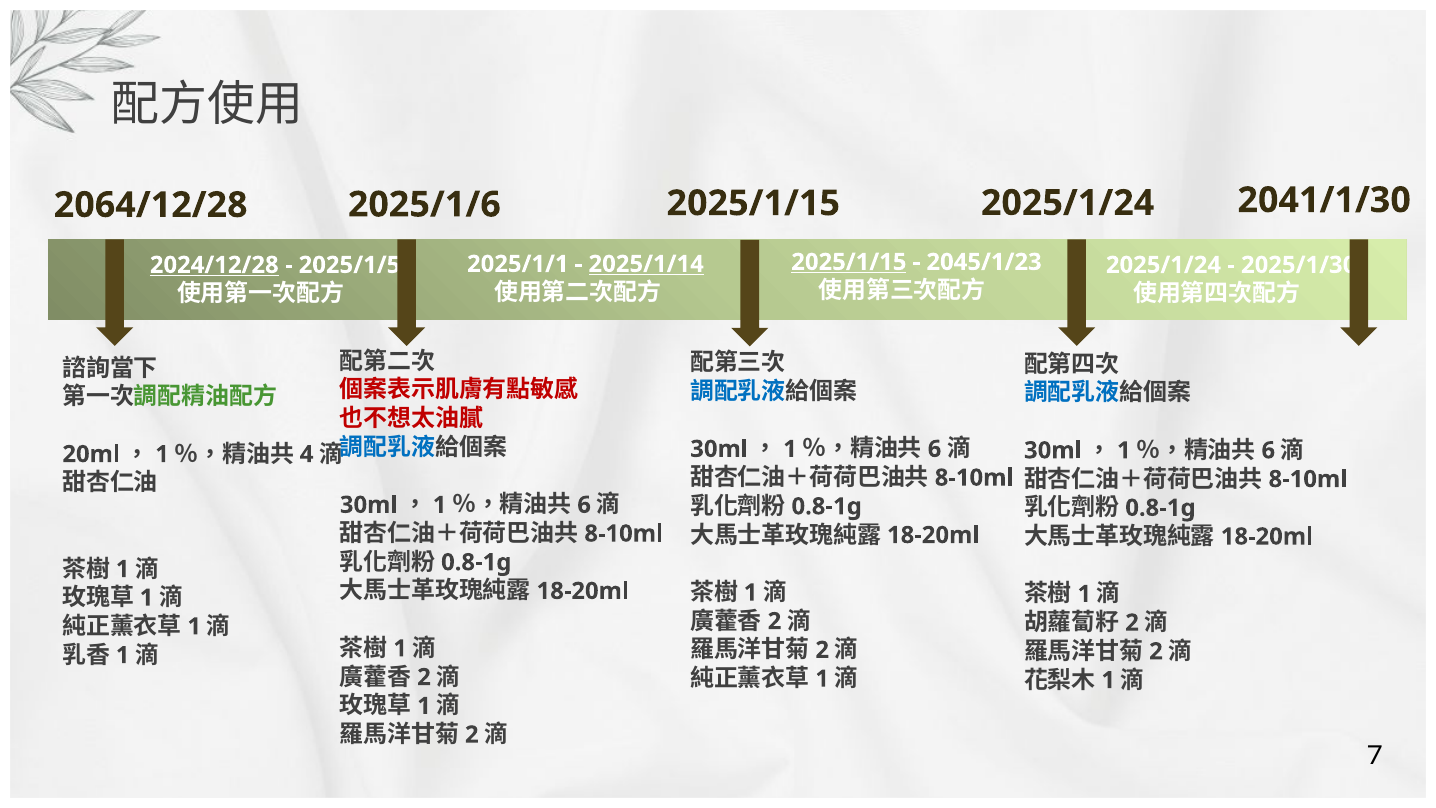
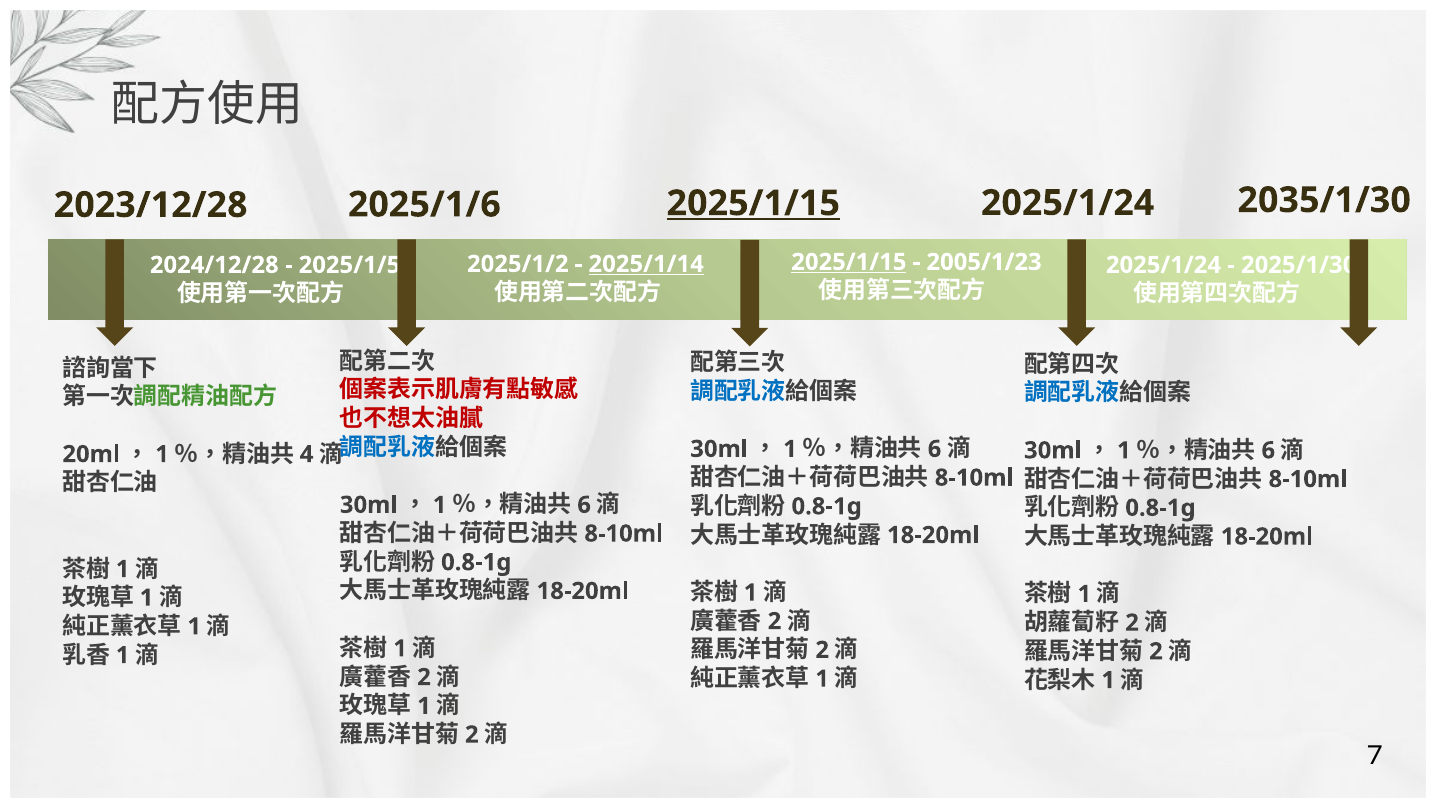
2041/1/30: 2041/1/30 -> 2035/1/30
2064/12/28: 2064/12/28 -> 2023/12/28
2025/1/15 at (753, 203) underline: none -> present
2045/1/23: 2045/1/23 -> 2005/1/23
2025/1/1: 2025/1/1 -> 2025/1/2
2024/12/28 underline: present -> none
